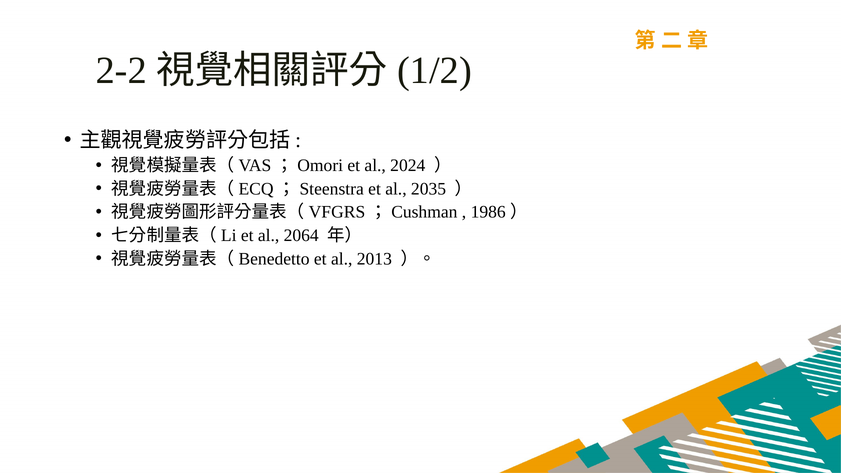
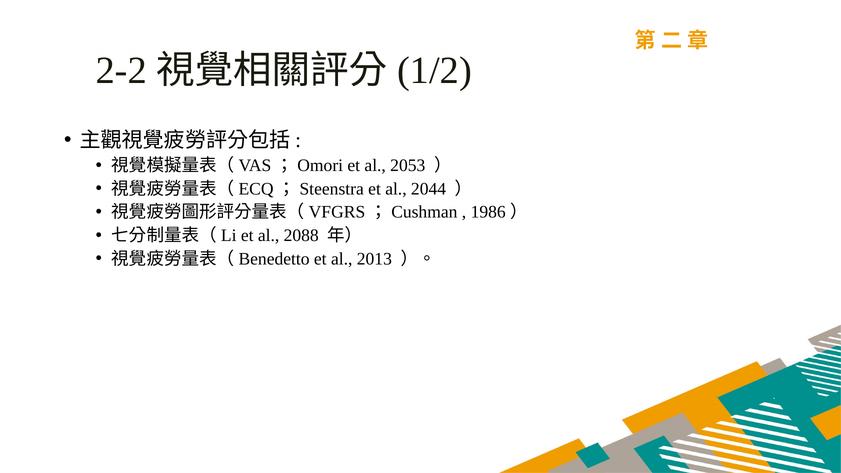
2024: 2024 -> 2053
2035: 2035 -> 2044
2064: 2064 -> 2088
